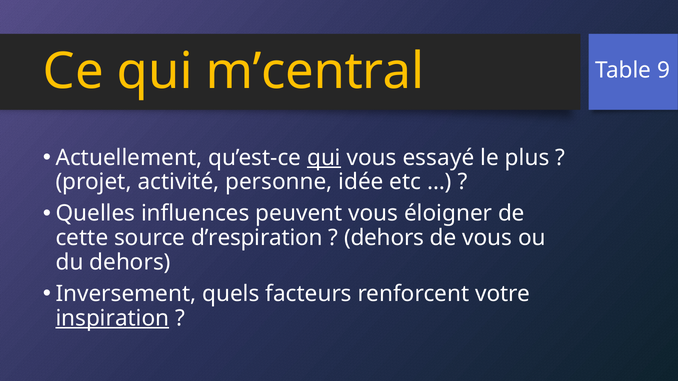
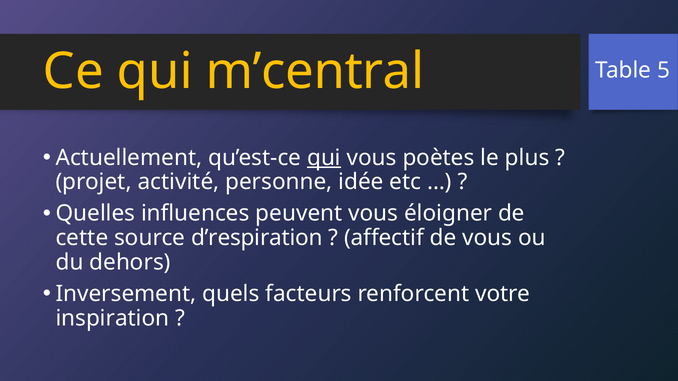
9: 9 -> 5
essayé: essayé -> poètes
dehors at (384, 238): dehors -> affectif
inspiration underline: present -> none
